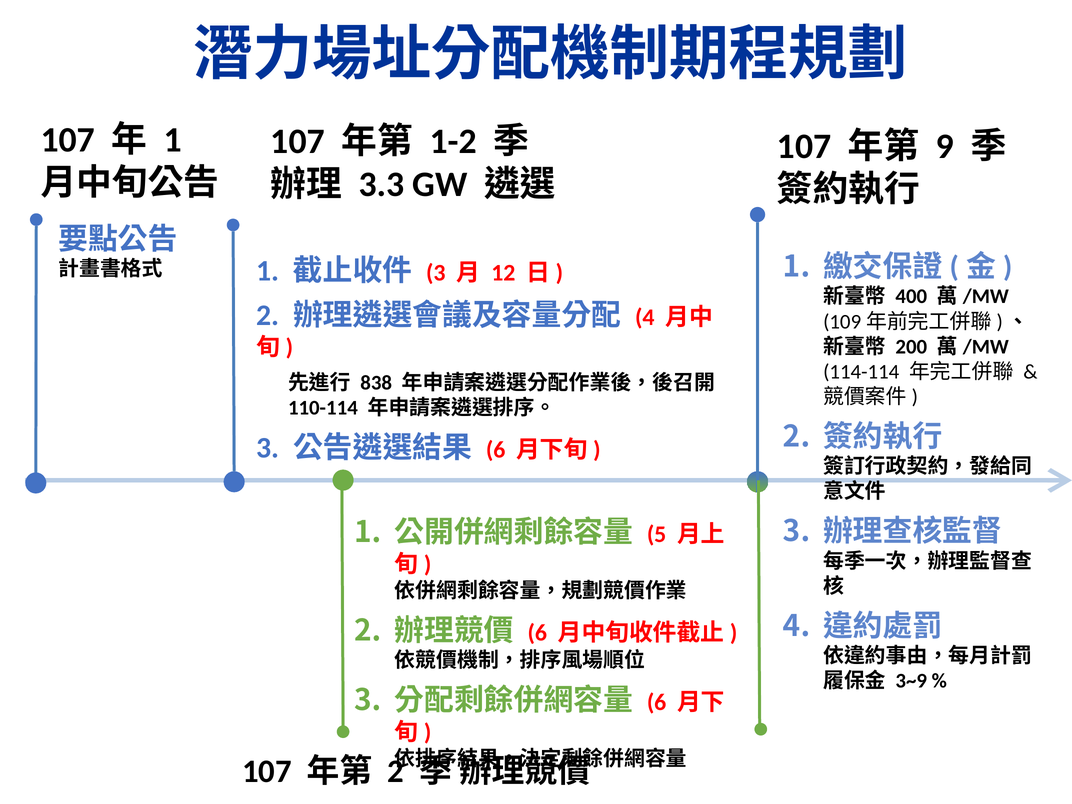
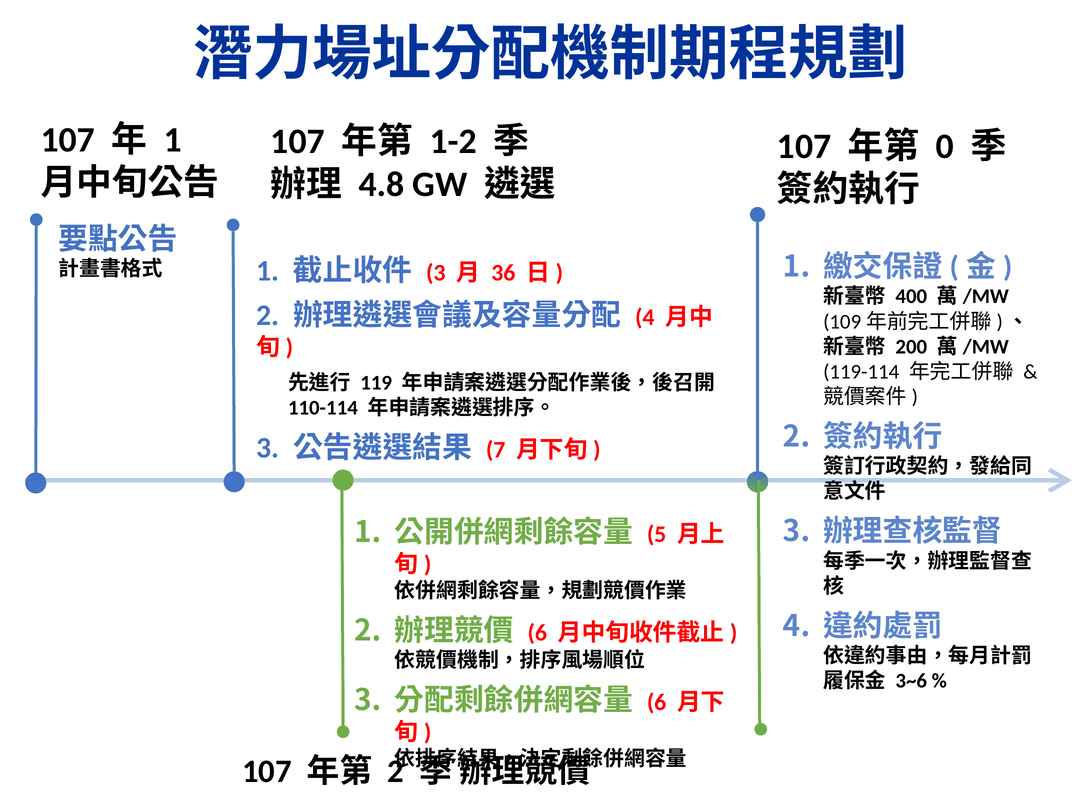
9: 9 -> 0
3.3: 3.3 -> 4.8
12: 12 -> 36
114-114: 114-114 -> 119-114
838: 838 -> 119
6 at (496, 450): 6 -> 7
3~9: 3~9 -> 3~6
